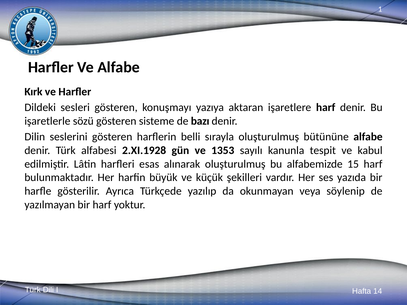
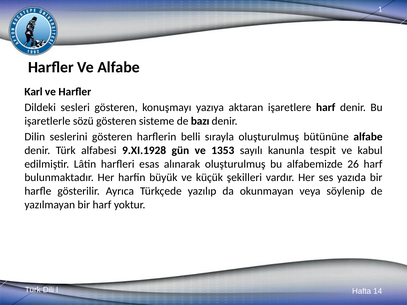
Kırk: Kırk -> Karl
2.XI.1928: 2.XI.1928 -> 9.XI.1928
15: 15 -> 26
